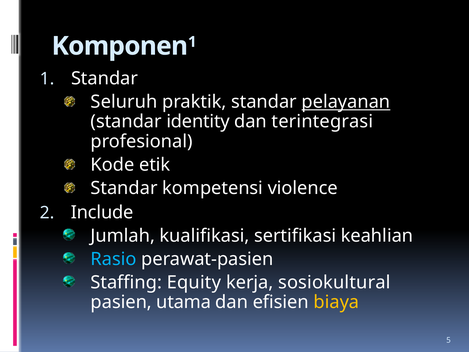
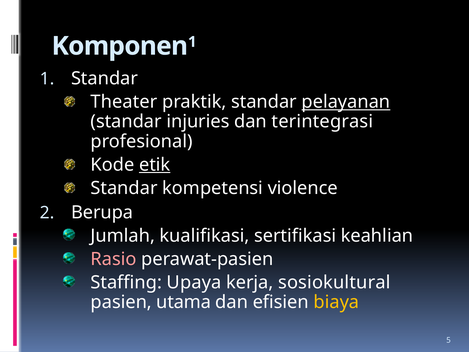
Seluruh: Seluruh -> Theater
identity: identity -> injuries
etik underline: none -> present
Include: Include -> Berupa
Rasio colour: light blue -> pink
Equity: Equity -> Upaya
